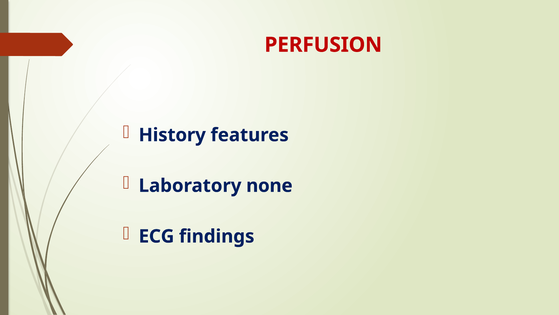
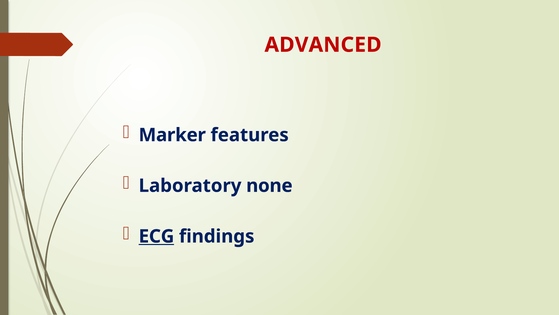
PERFUSION: PERFUSION -> ADVANCED
History: History -> Marker
ECG underline: none -> present
